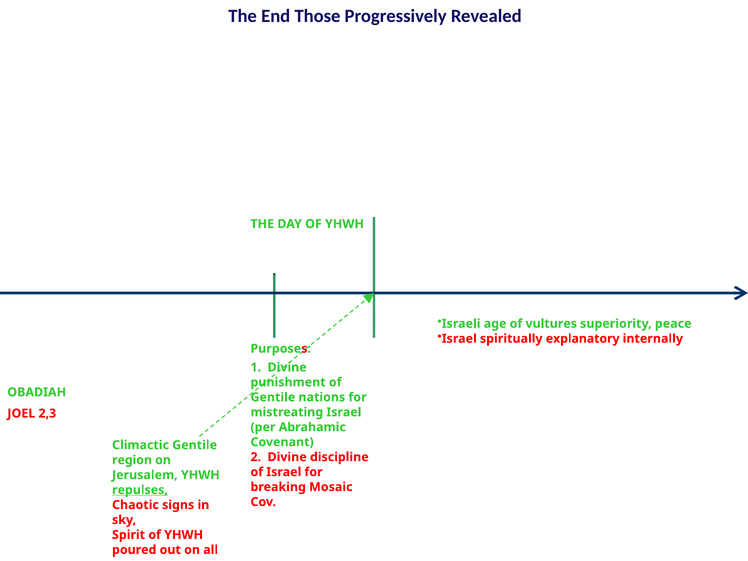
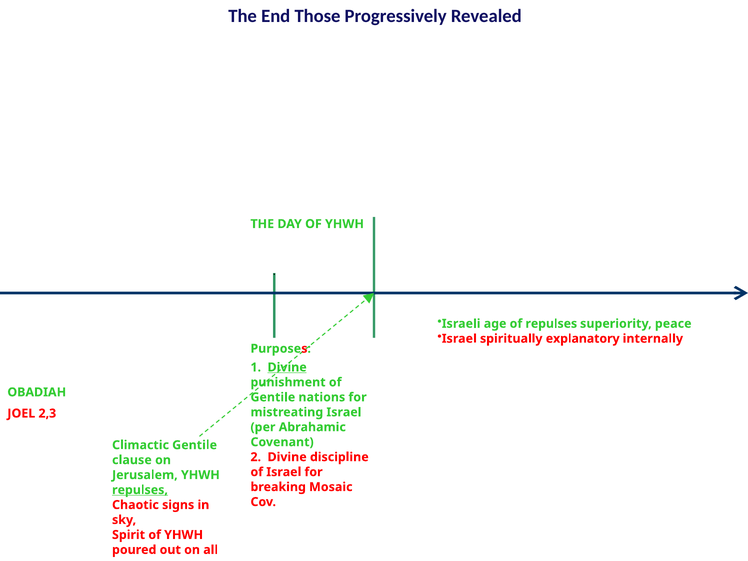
of vultures: vultures -> repulses
Divine at (287, 367) underline: none -> present
region: region -> clause
